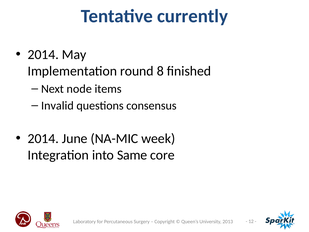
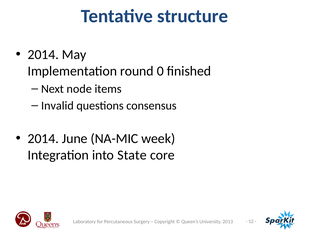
currently: currently -> structure
8: 8 -> 0
Same: Same -> State
